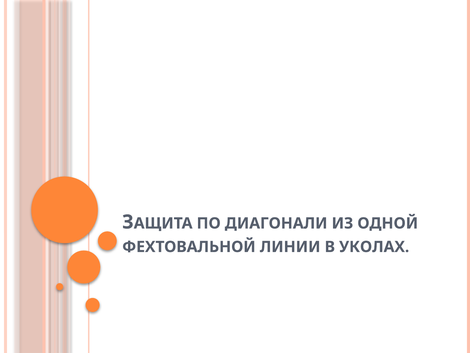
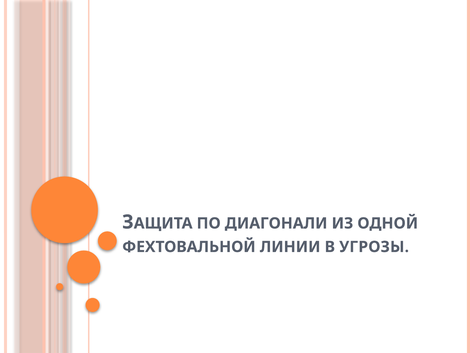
УКОЛАХ: УКОЛАХ -> УГРОЗЫ
